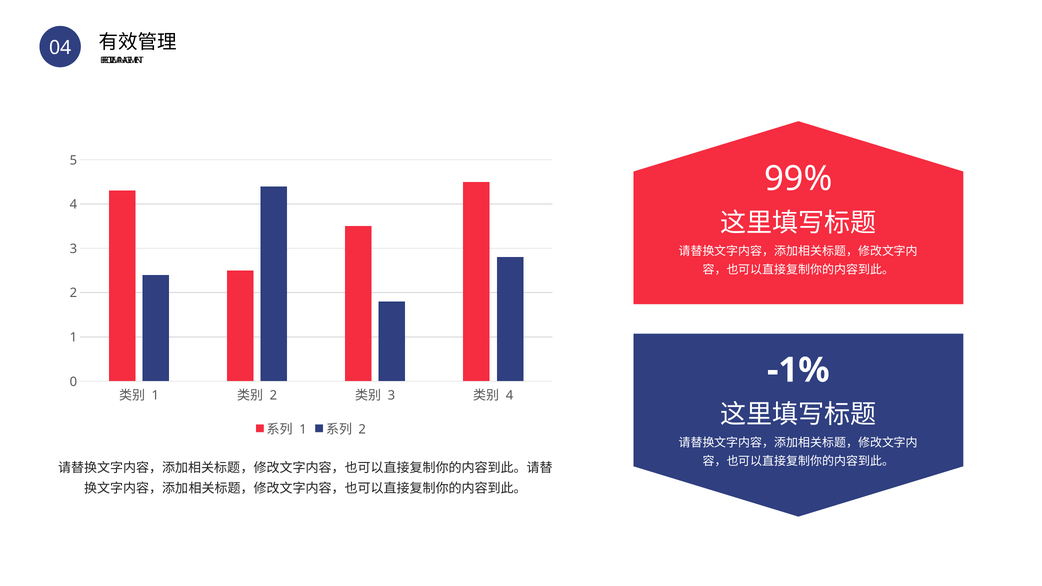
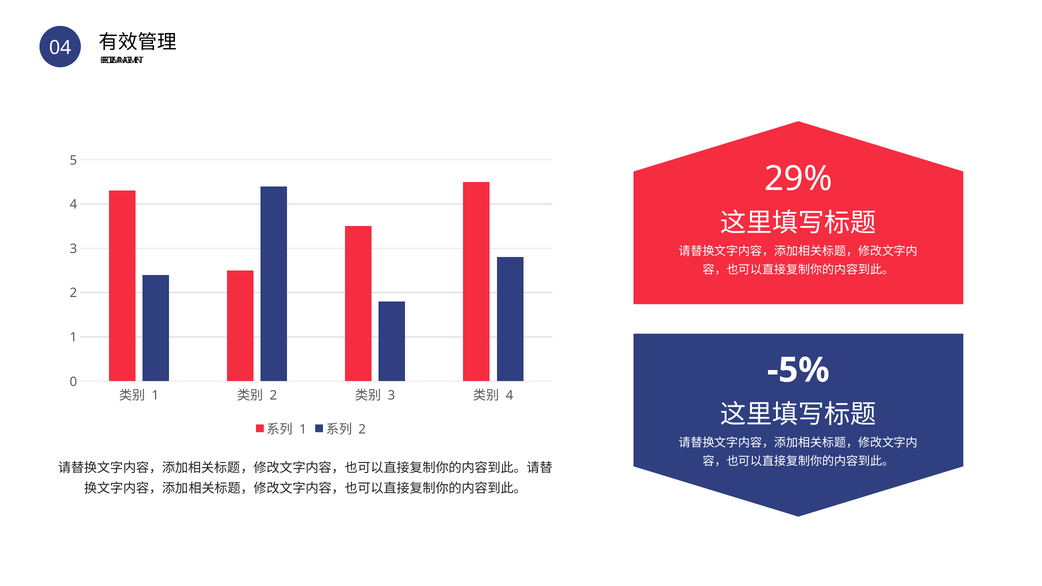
99%: 99% -> 29%
-1%: -1% -> -5%
